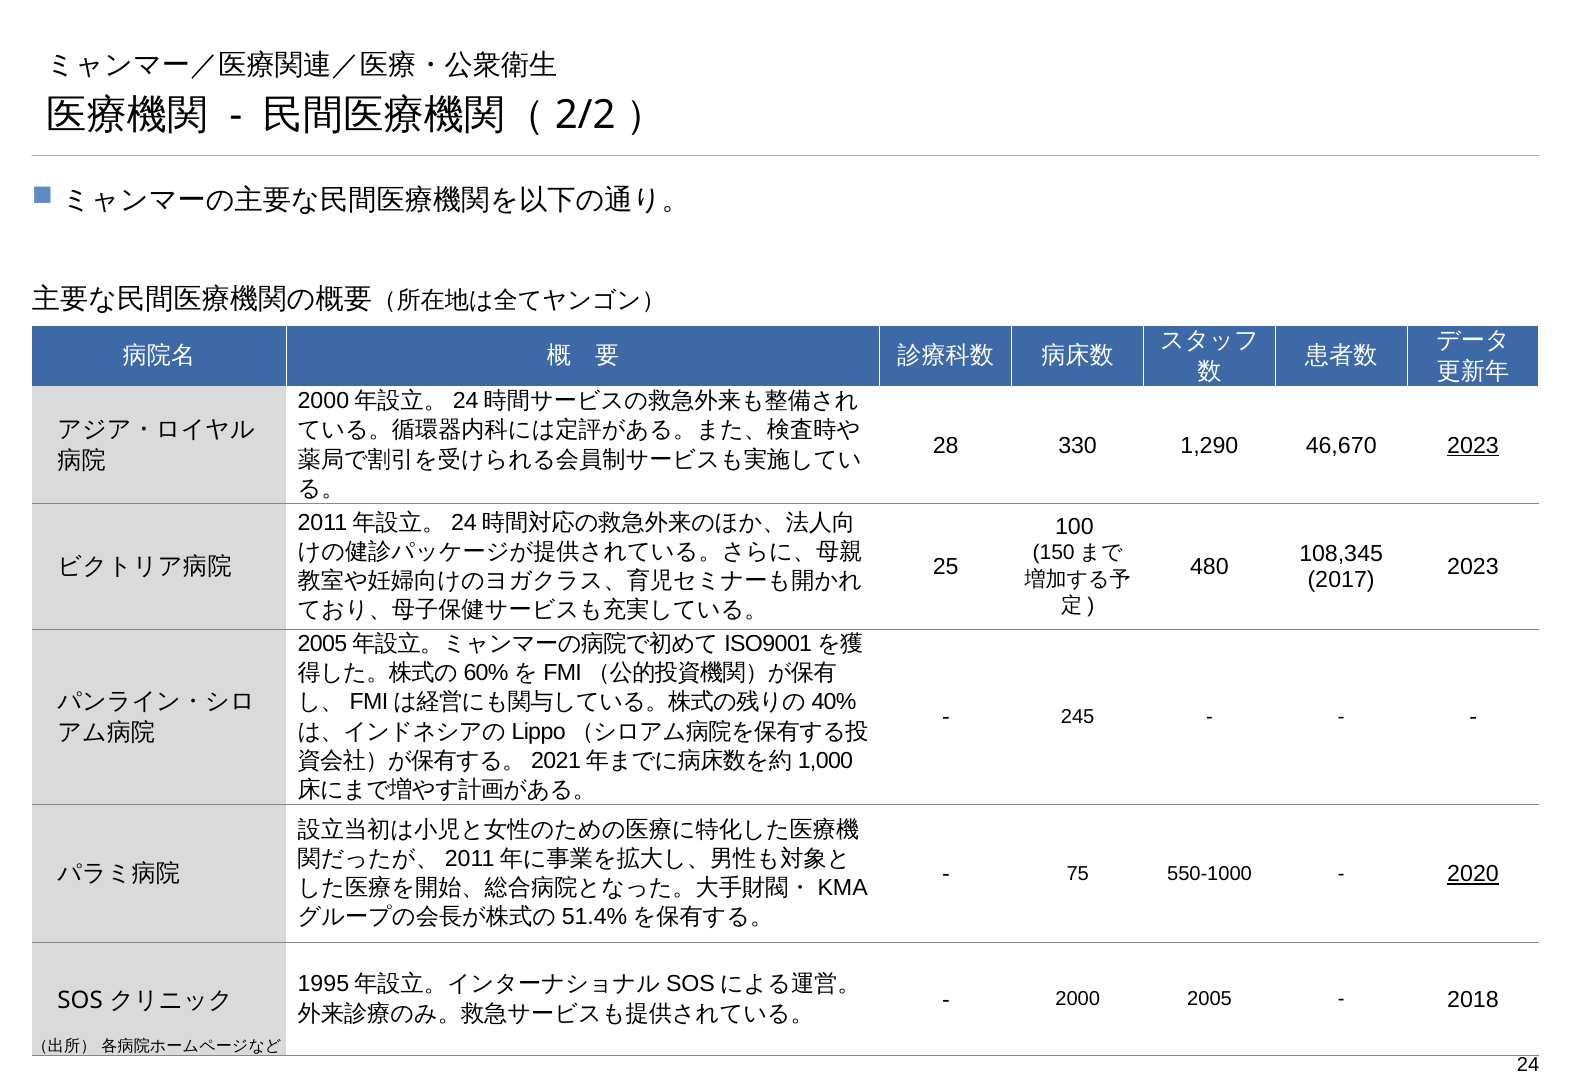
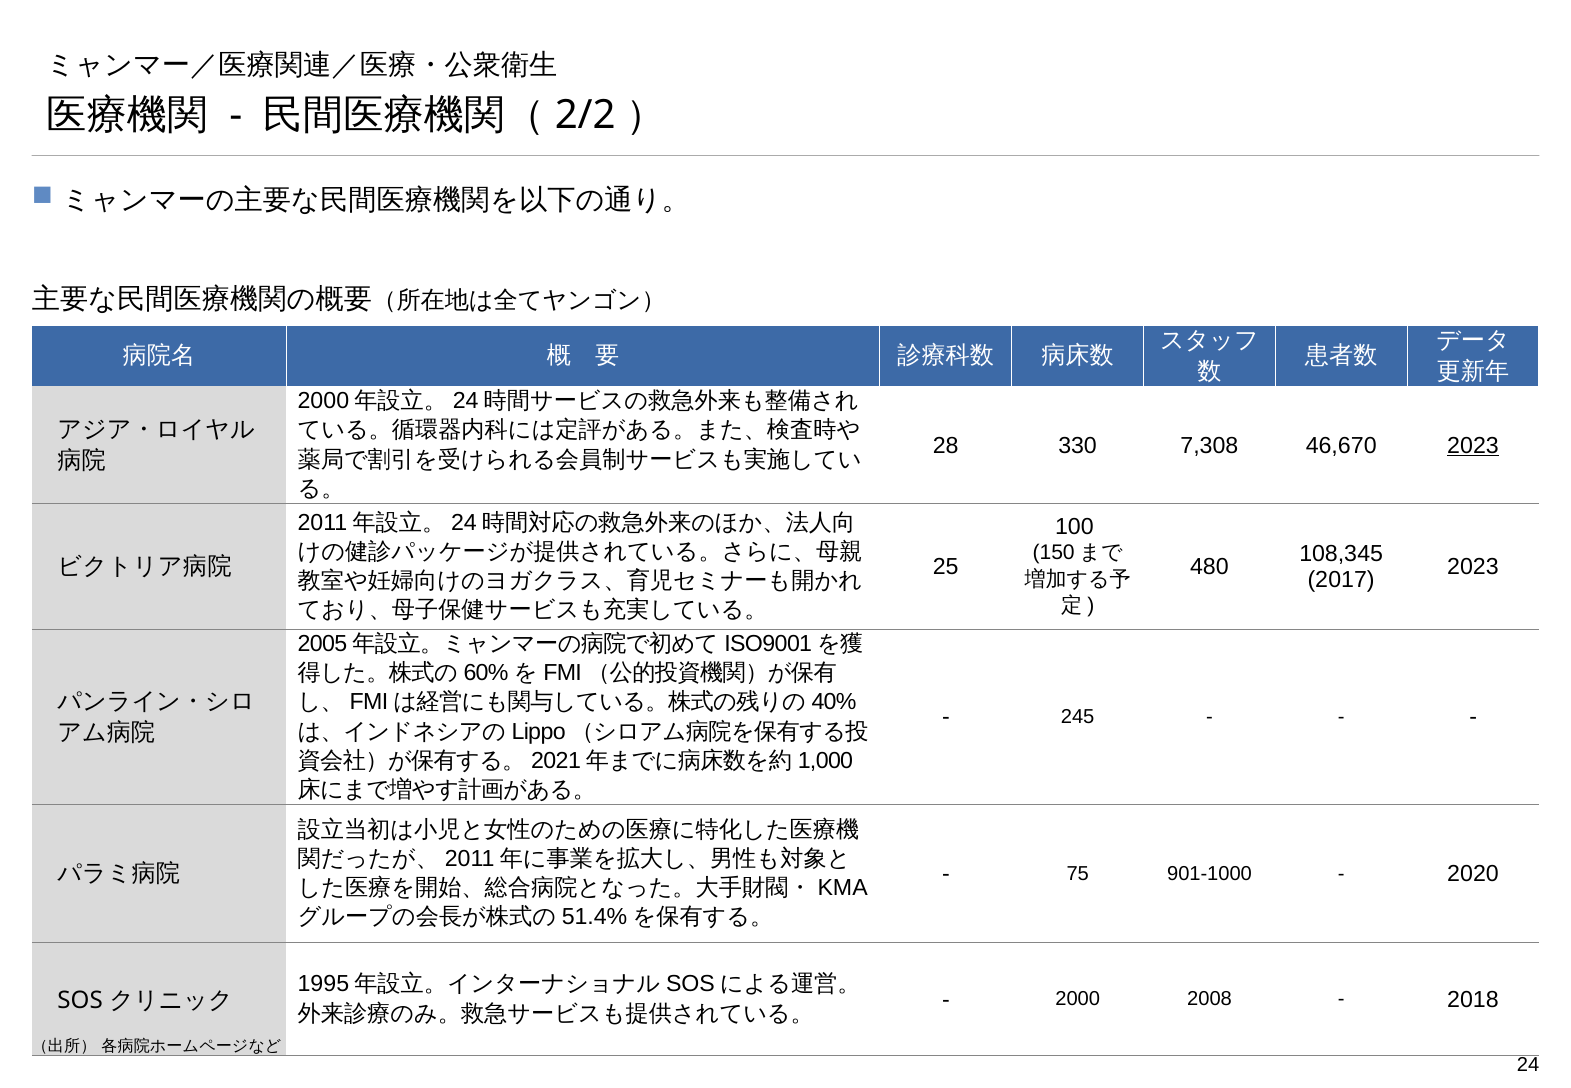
1,290: 1,290 -> 7,308
550-1000: 550-1000 -> 901-1000
2020 underline: present -> none
2005: 2005 -> 2008
